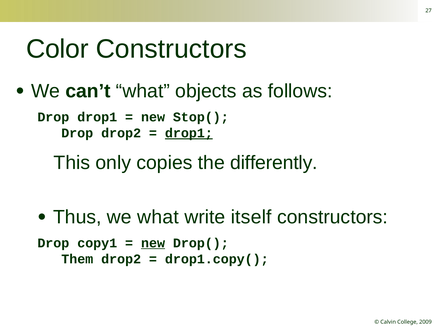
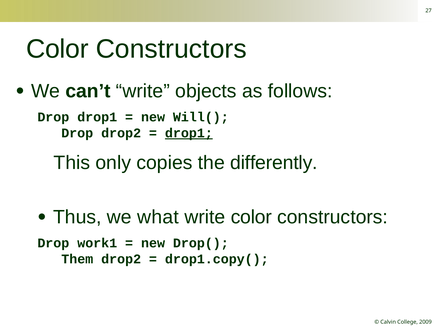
can’t what: what -> write
Stop(: Stop( -> Will(
write itself: itself -> color
copy1: copy1 -> work1
new at (153, 243) underline: present -> none
